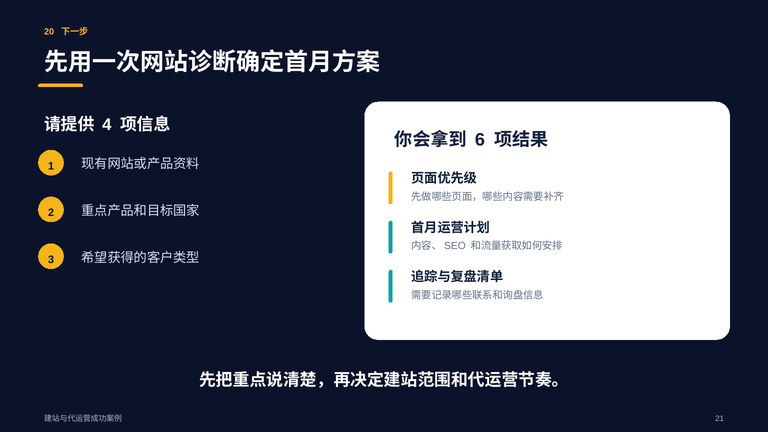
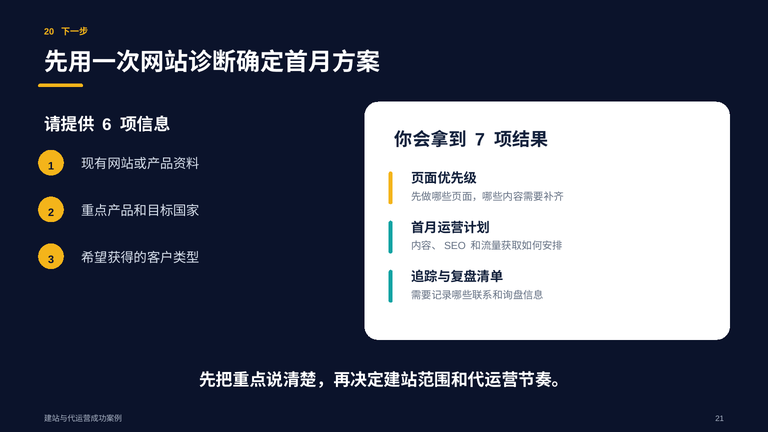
4: 4 -> 6
6: 6 -> 7
